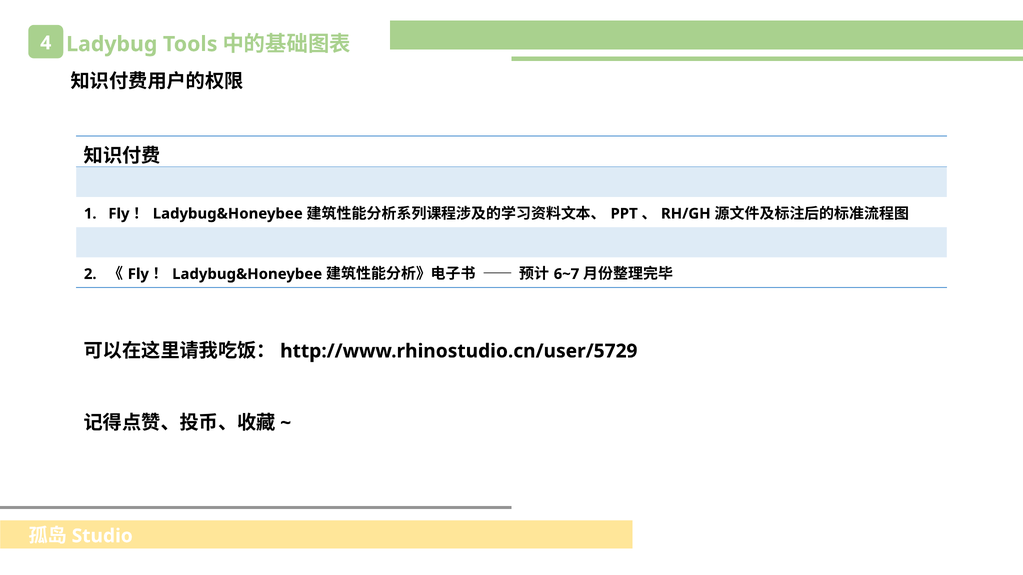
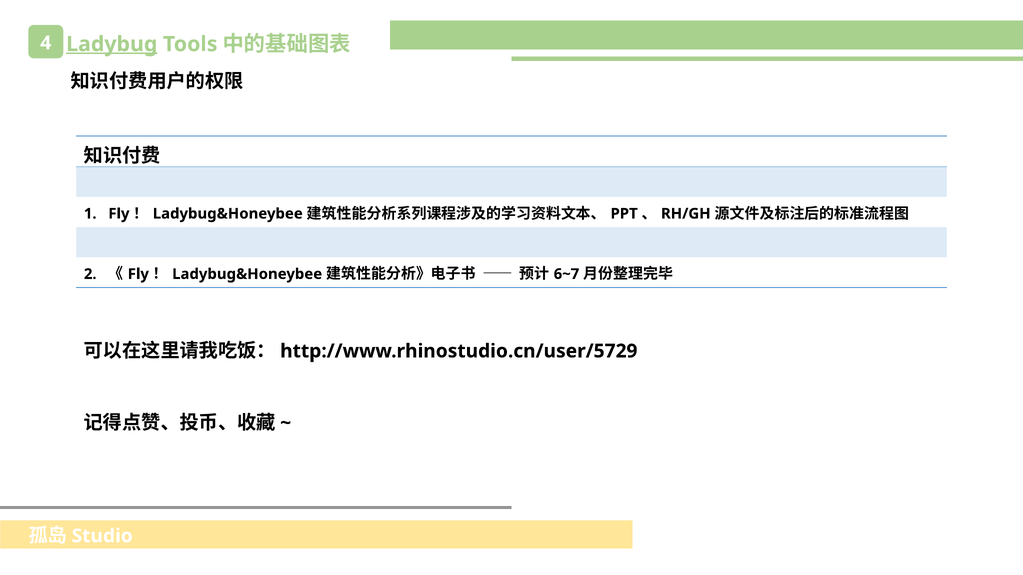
Ladybug underline: none -> present
